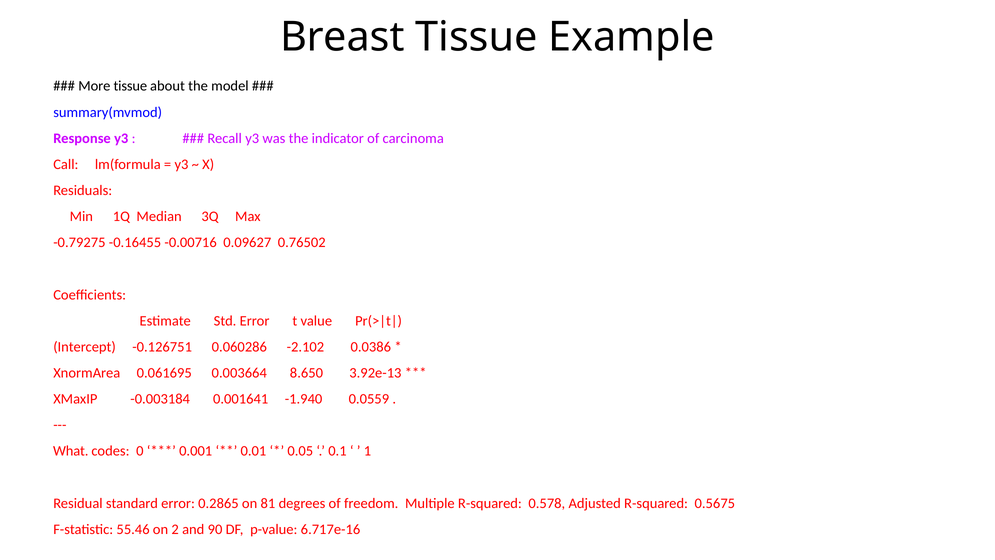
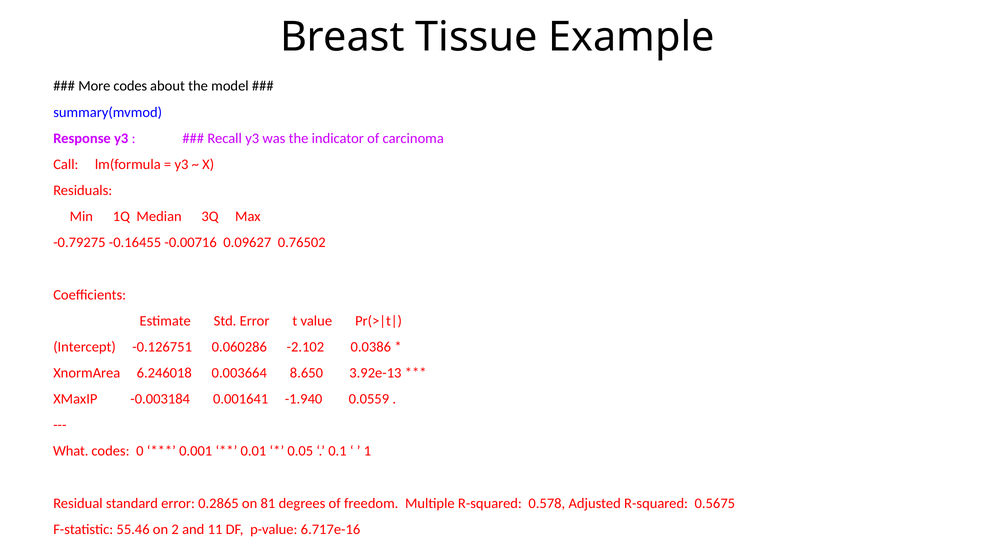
More tissue: tissue -> codes
0.061695: 0.061695 -> 6.246018
90: 90 -> 11
